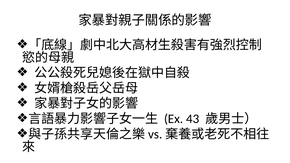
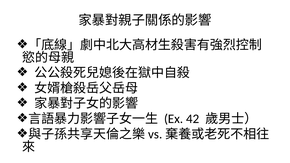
43: 43 -> 42
